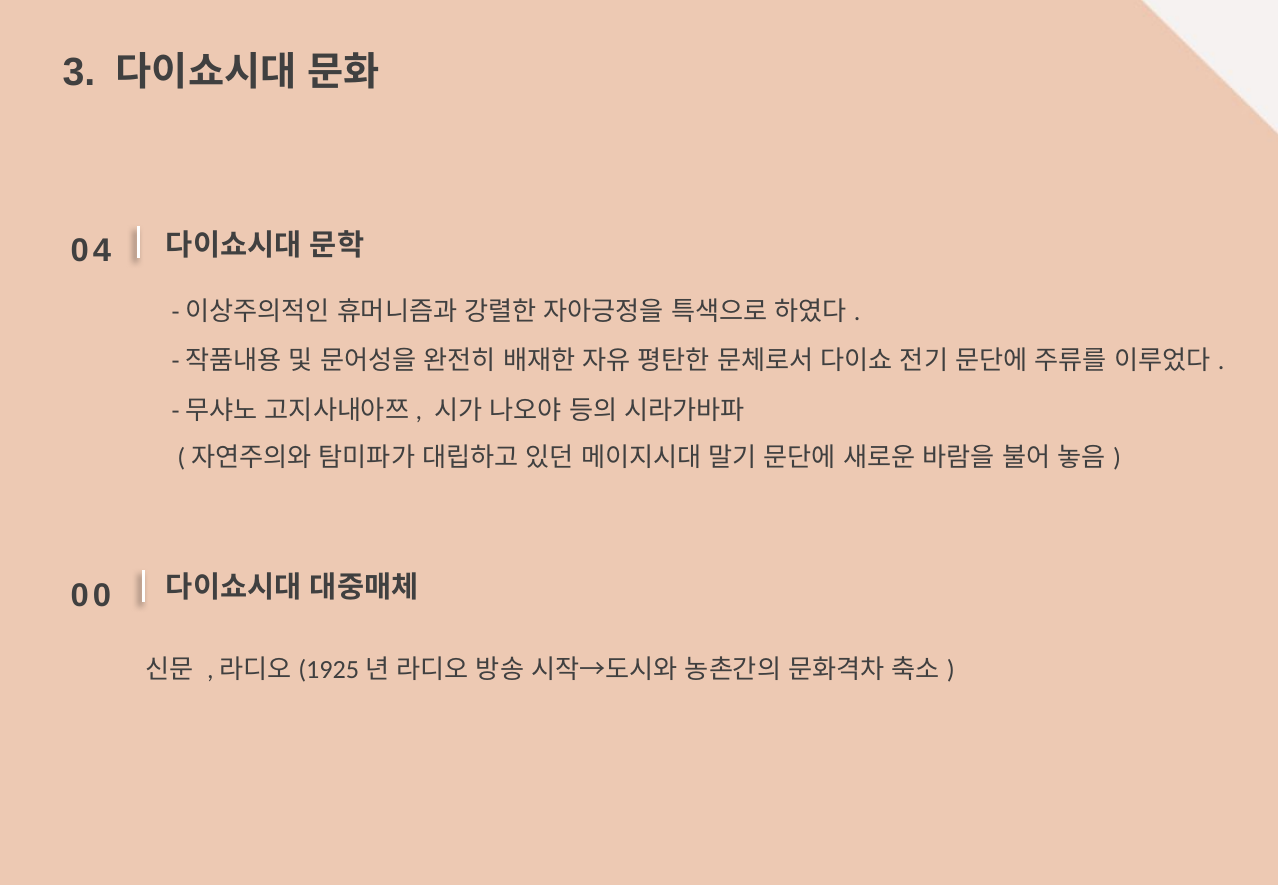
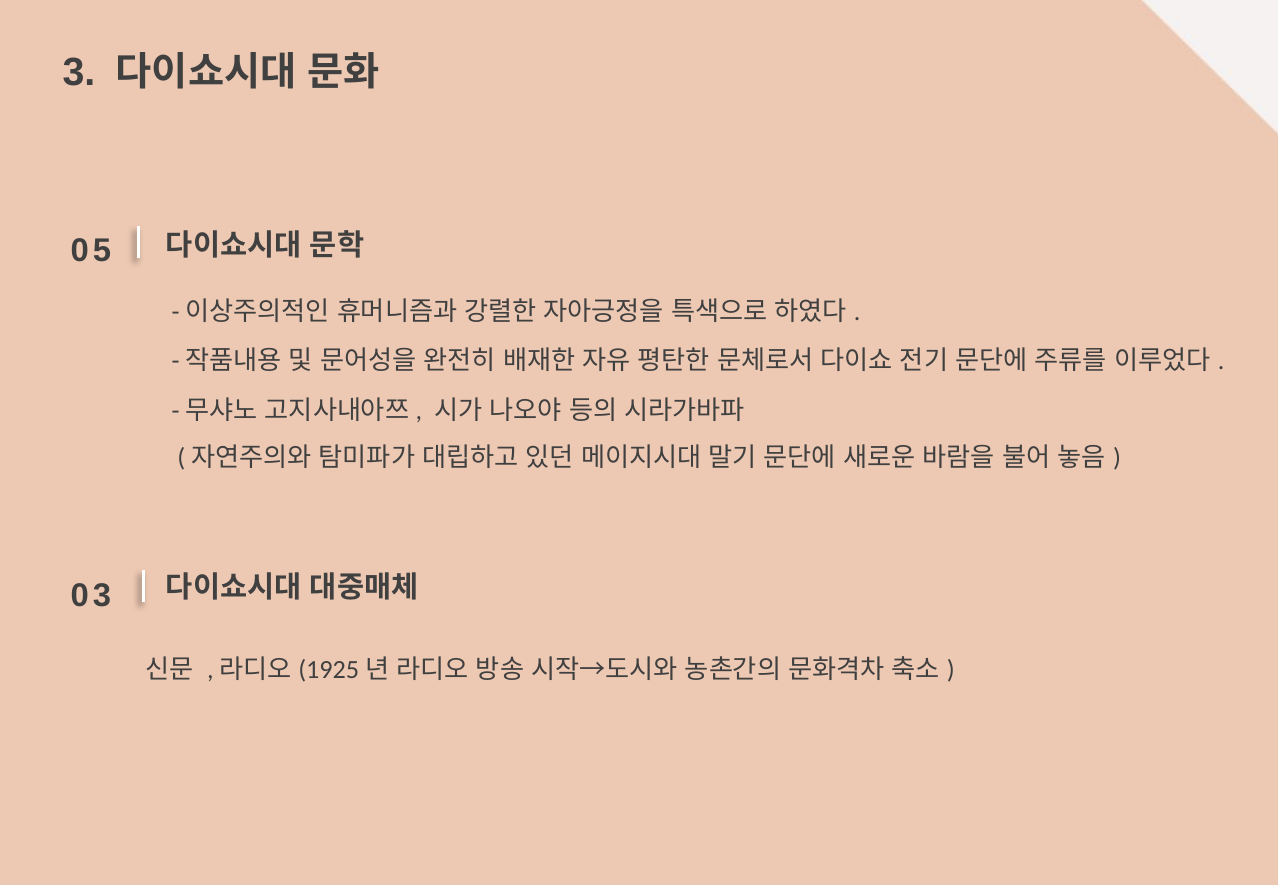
4: 4 -> 5
0 0: 0 -> 3
